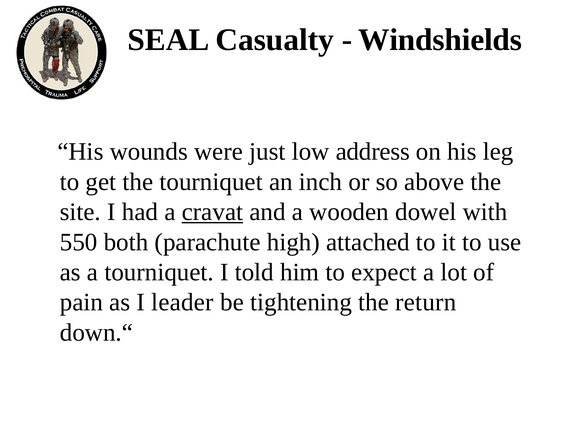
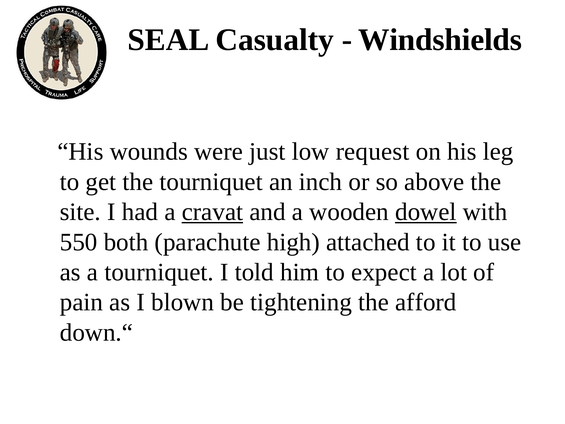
address: address -> request
dowel underline: none -> present
leader: leader -> blown
return: return -> afford
